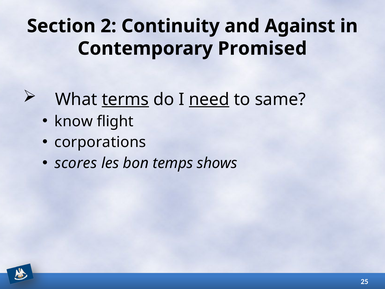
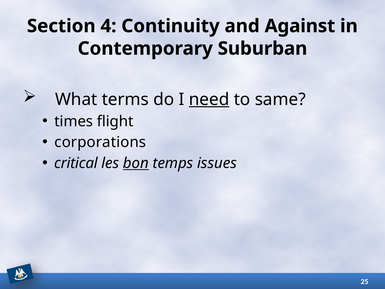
2: 2 -> 4
Promised: Promised -> Suburban
terms underline: present -> none
know: know -> times
scores: scores -> critical
bon underline: none -> present
shows: shows -> issues
